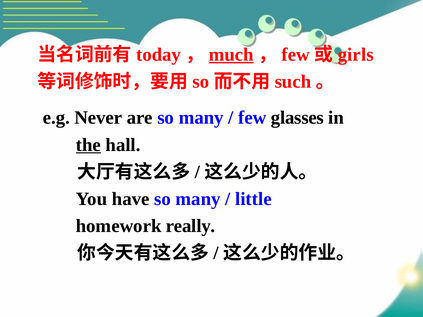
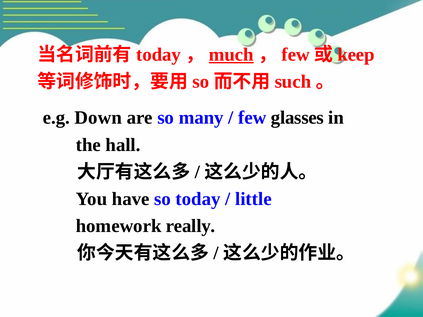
girls: girls -> keep
Never: Never -> Down
the underline: present -> none
have so many: many -> today
